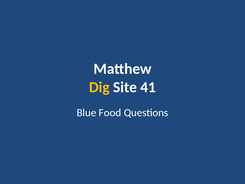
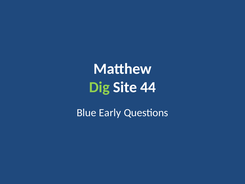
Dig colour: yellow -> light green
41: 41 -> 44
Food: Food -> Early
